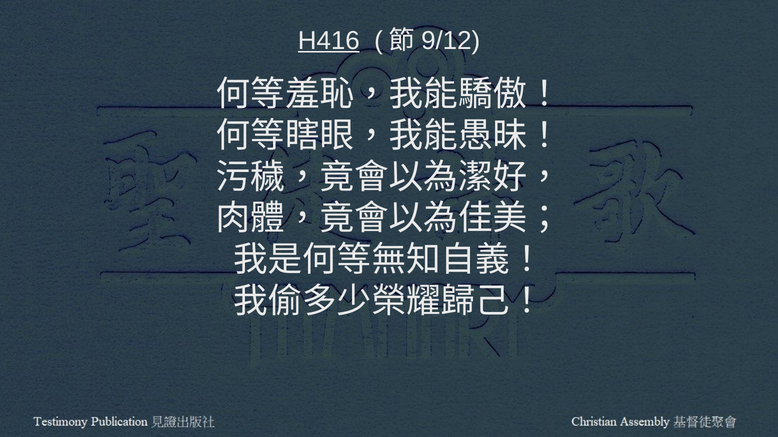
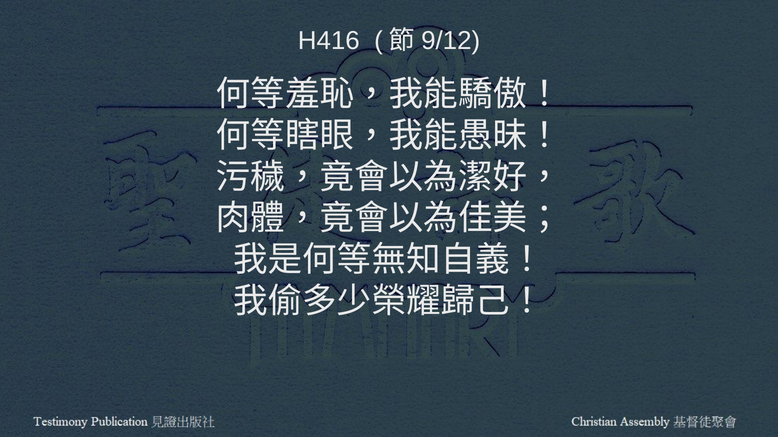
H416 underline: present -> none
